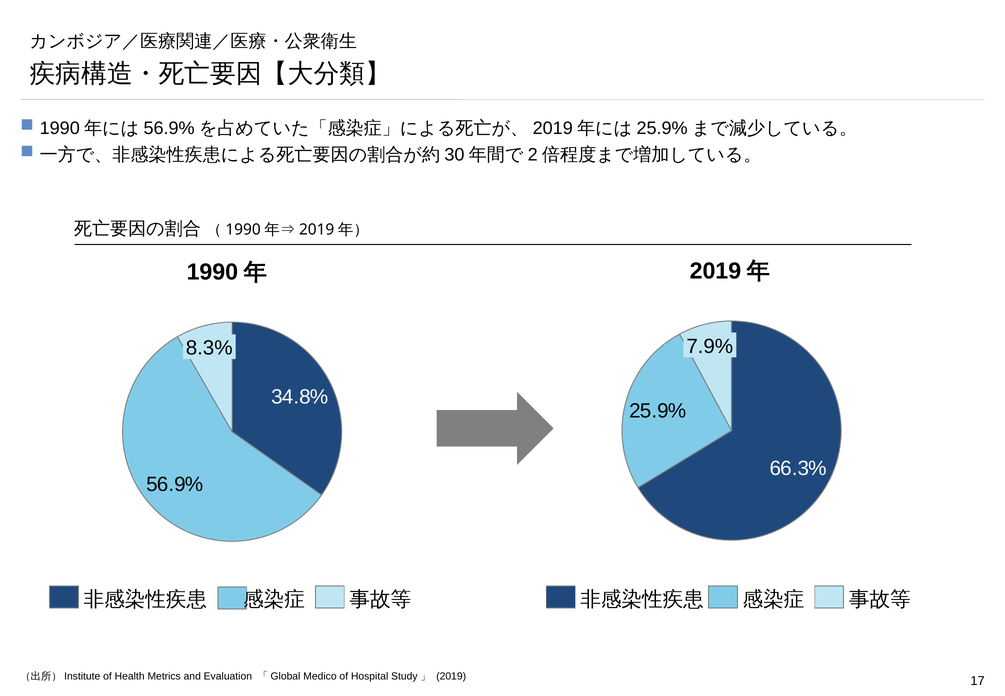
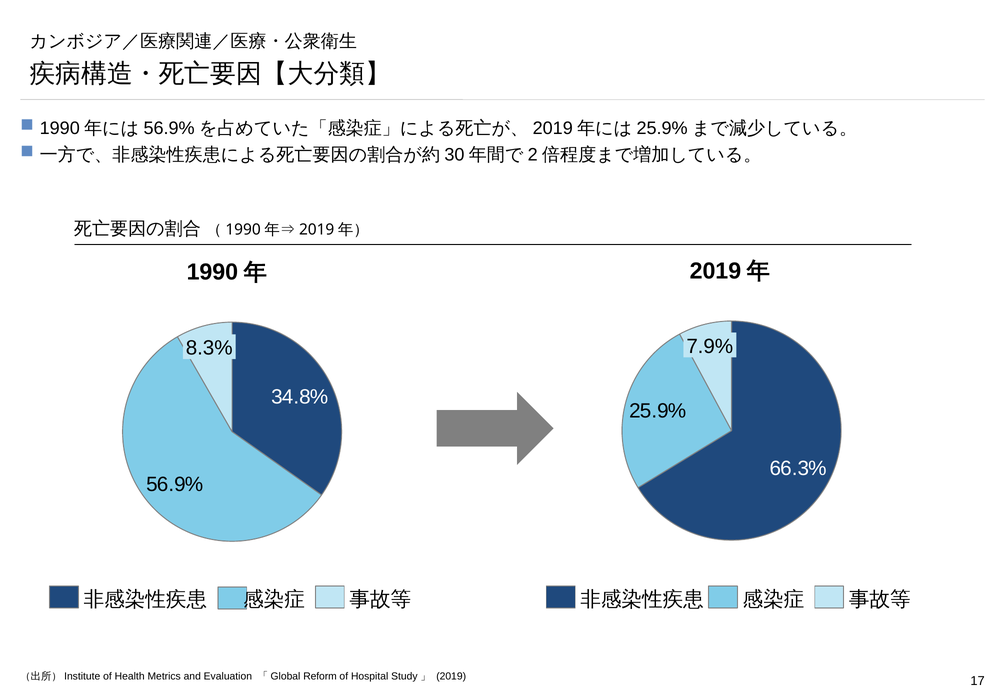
Medico: Medico -> Reform
